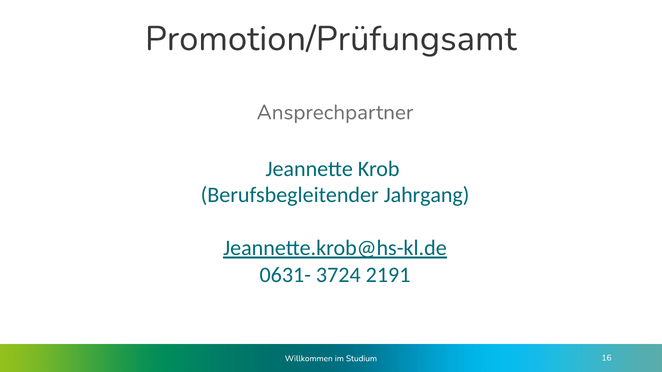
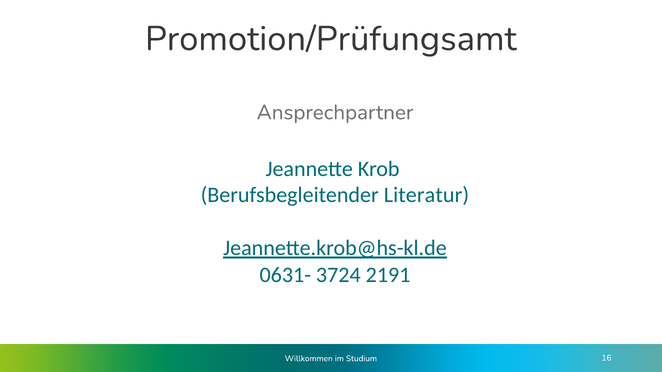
Jahrgang: Jahrgang -> Literatur
